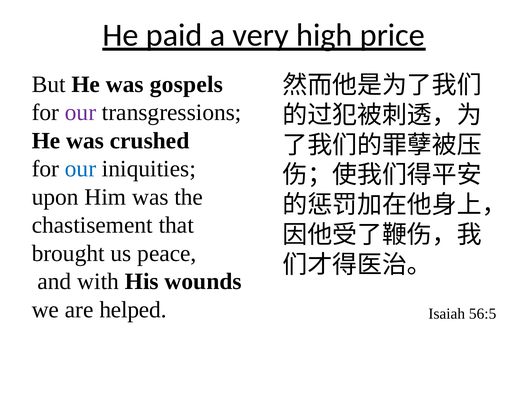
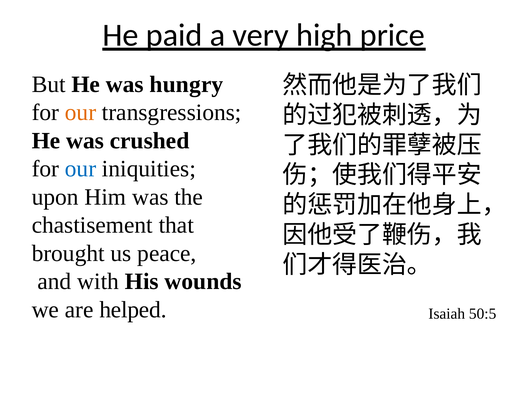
gospels: gospels -> hungry
our at (81, 113) colour: purple -> orange
56:5: 56:5 -> 50:5
